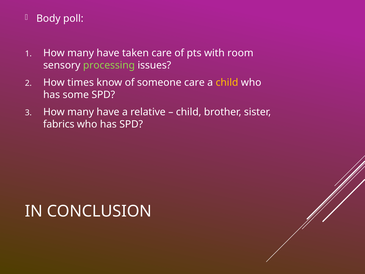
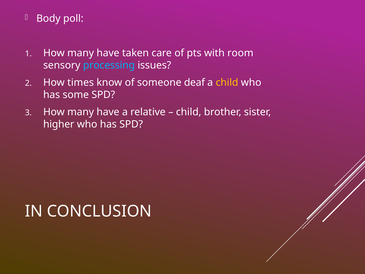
processing colour: light green -> light blue
someone care: care -> deaf
fabrics: fabrics -> higher
